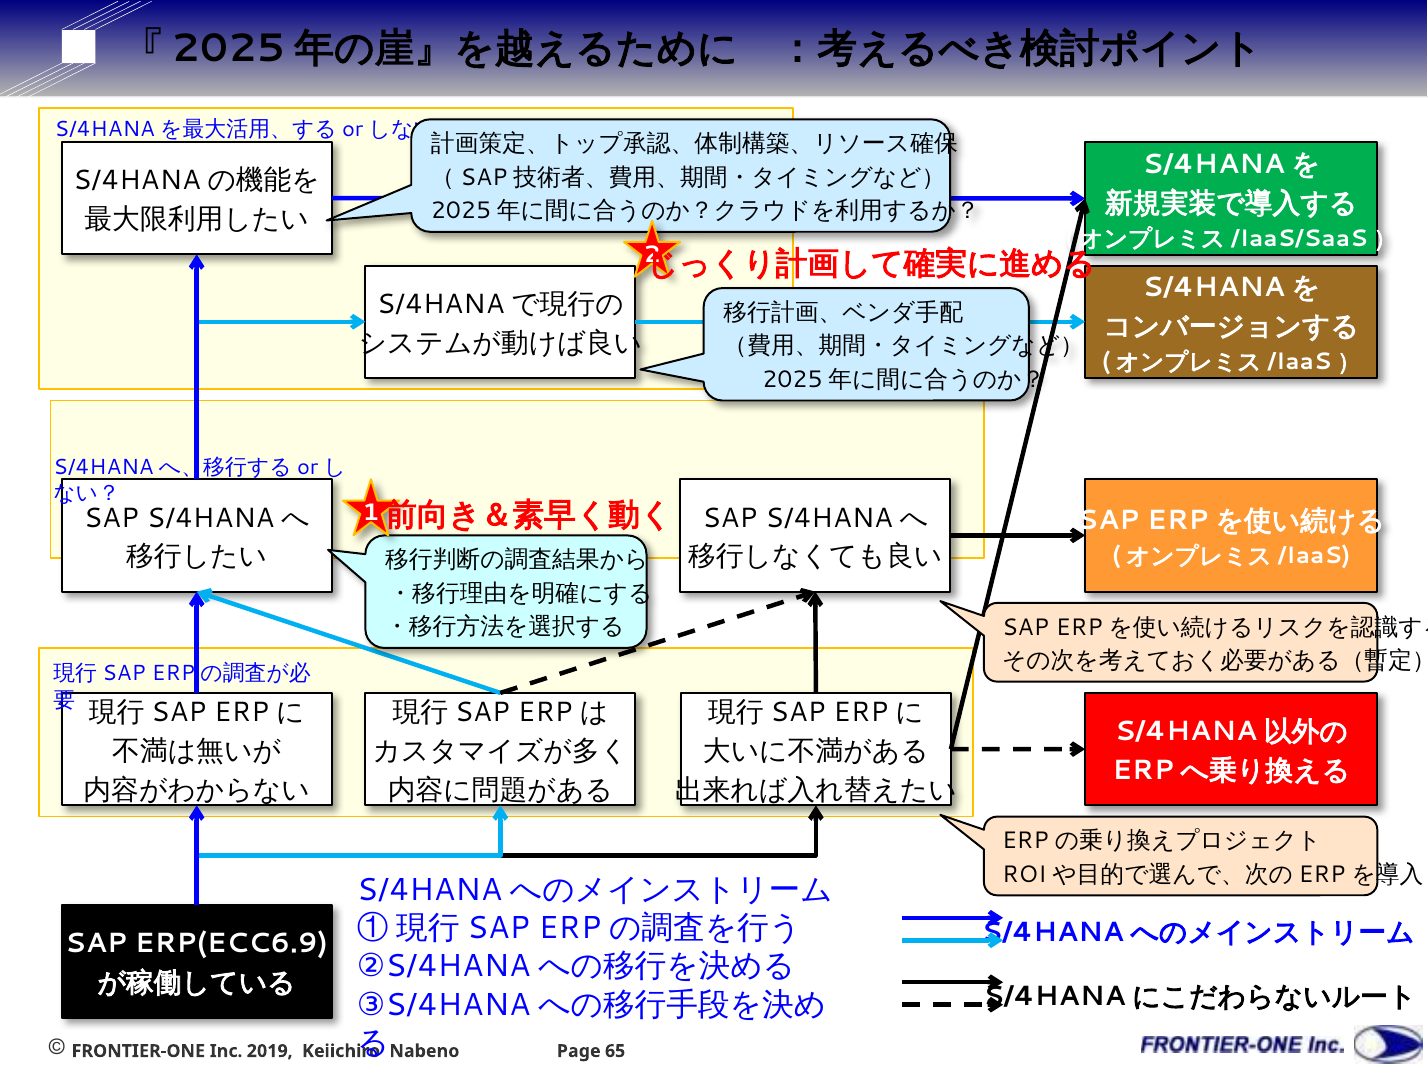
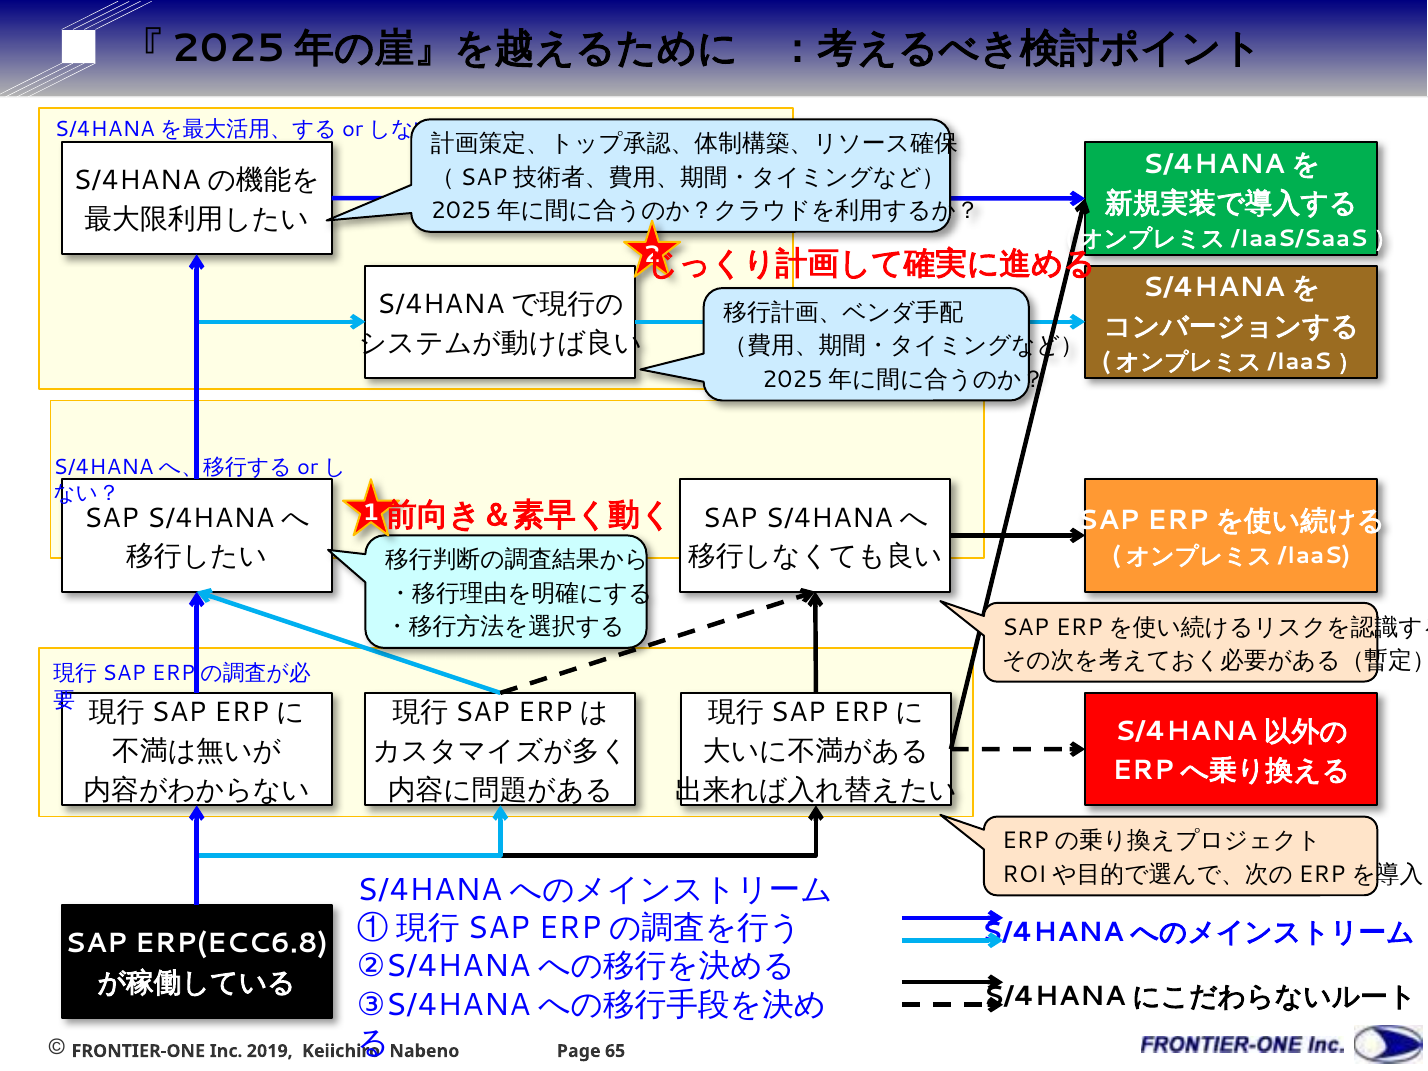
ERP(ECC6.9: ERP(ECC6.9 -> ERP(ECC6.8
